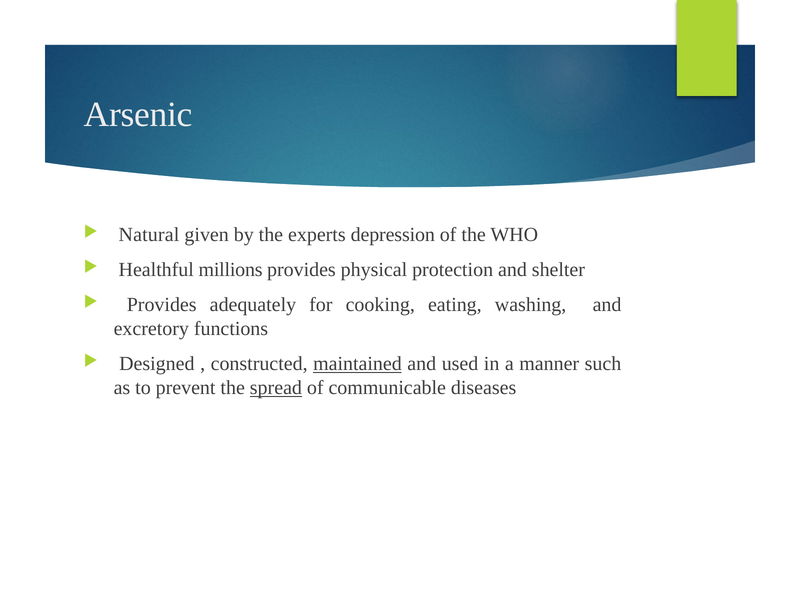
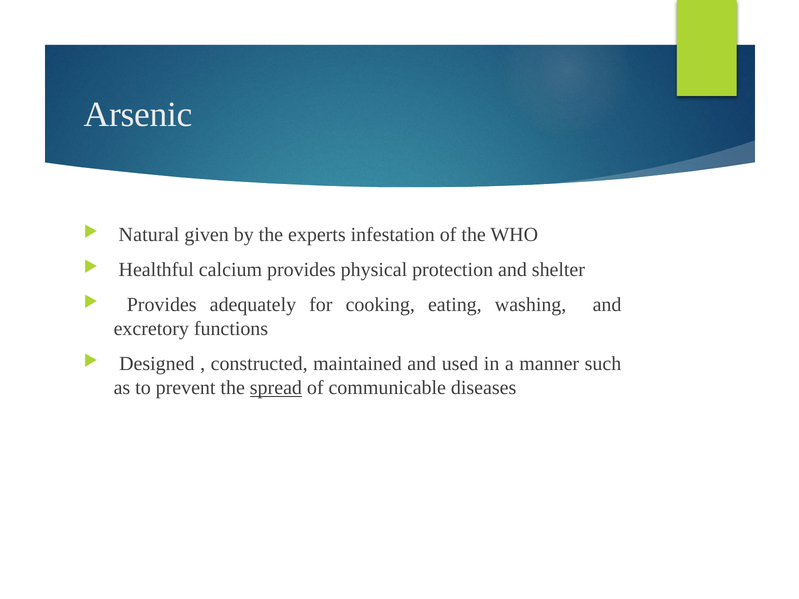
depression: depression -> infestation
millions: millions -> calcium
maintained underline: present -> none
